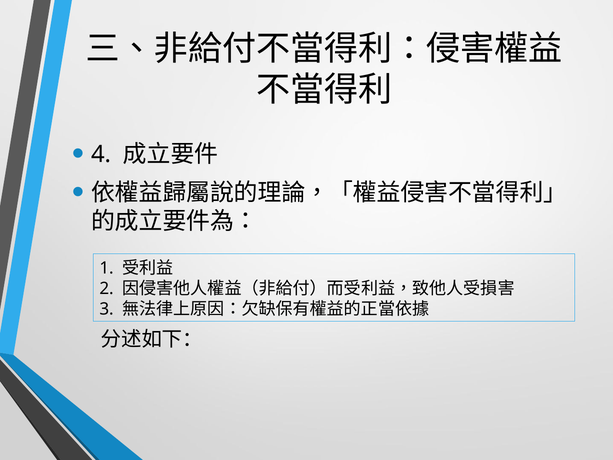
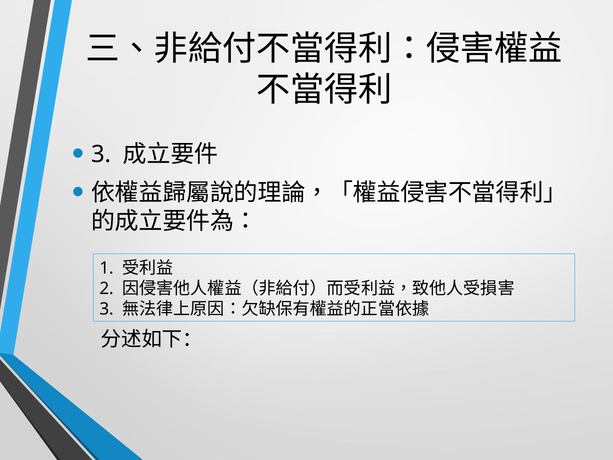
4 at (101, 154): 4 -> 3
